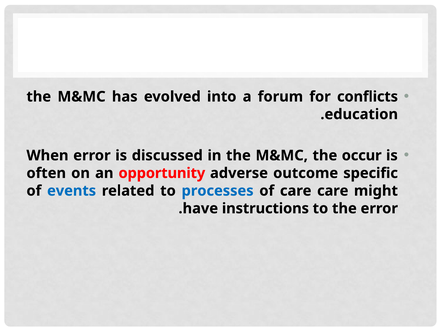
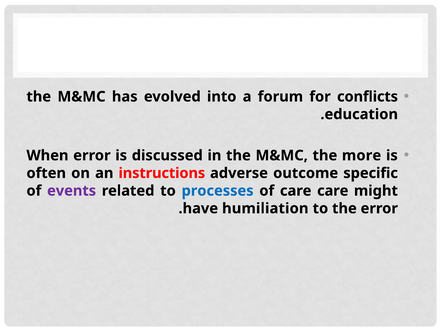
occur: occur -> more
opportunity: opportunity -> instructions
events colour: blue -> purple
instructions: instructions -> humiliation
